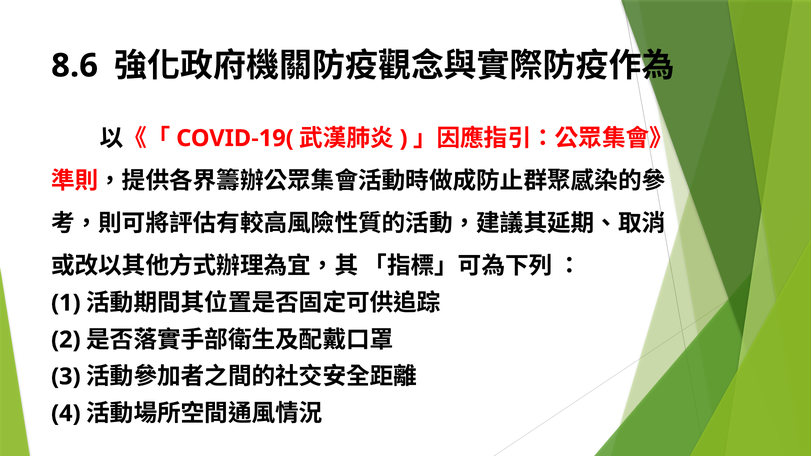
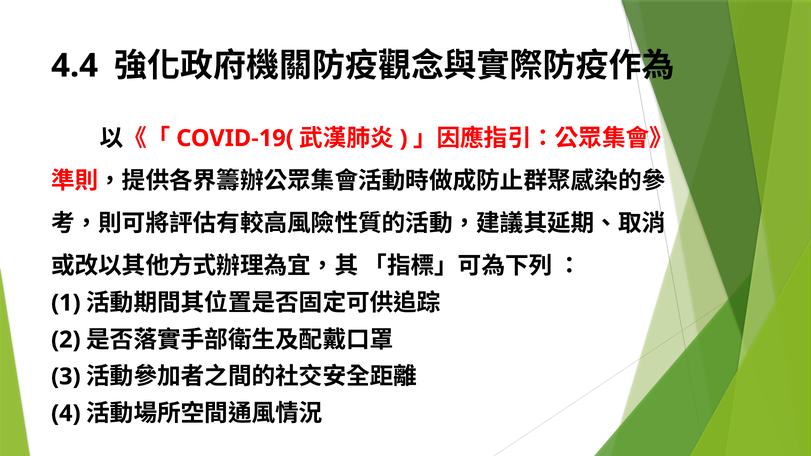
8.6: 8.6 -> 4.4
